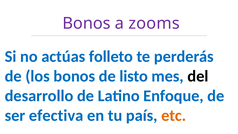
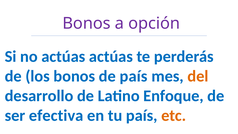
zooms: zooms -> opción
actúas folleto: folleto -> actúas
de listo: listo -> país
del colour: black -> orange
